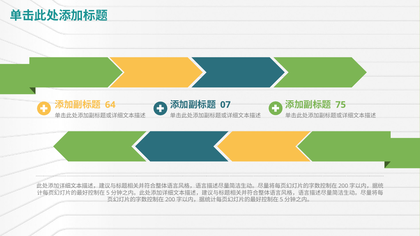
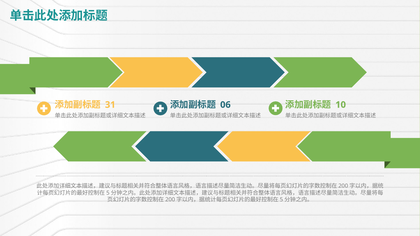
64: 64 -> 31
07: 07 -> 06
75: 75 -> 10
